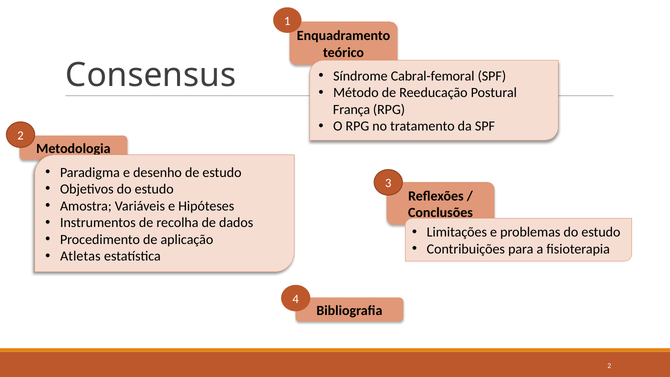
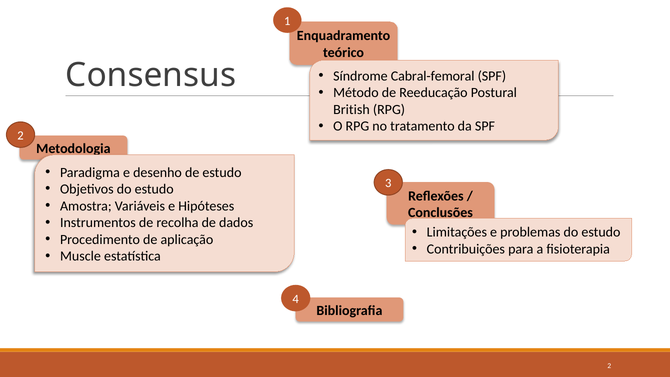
França: França -> British
Atletas: Atletas -> Muscle
